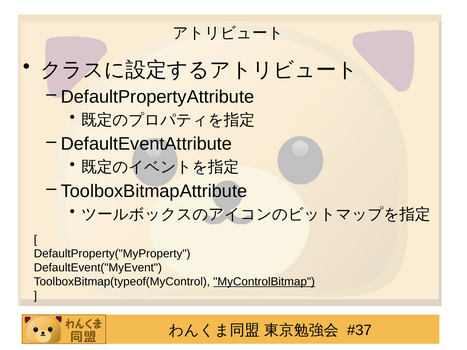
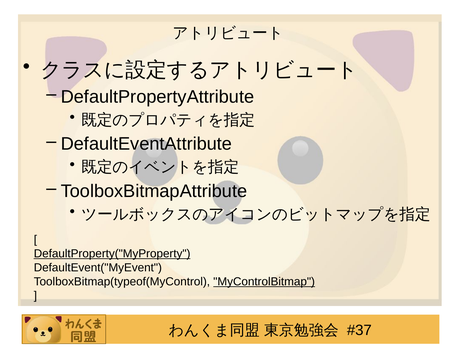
DefaultProperty("MyProperty underline: none -> present
